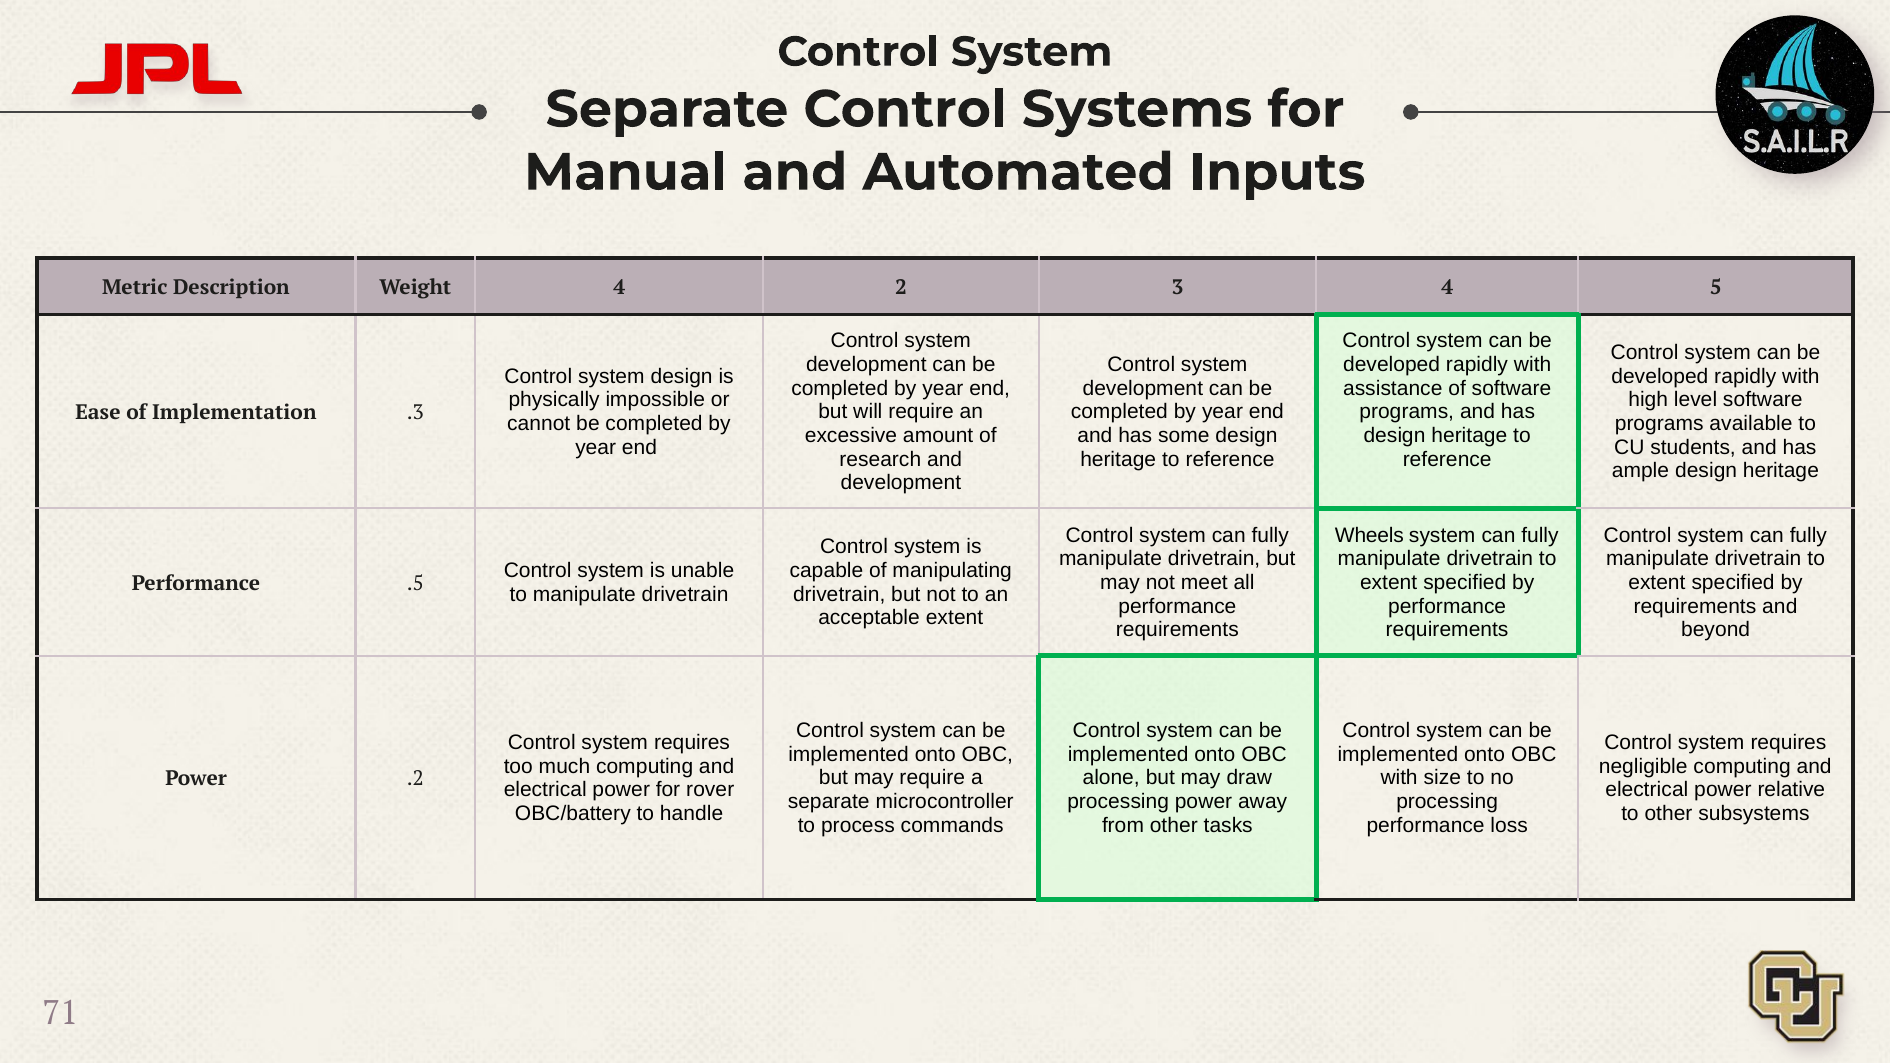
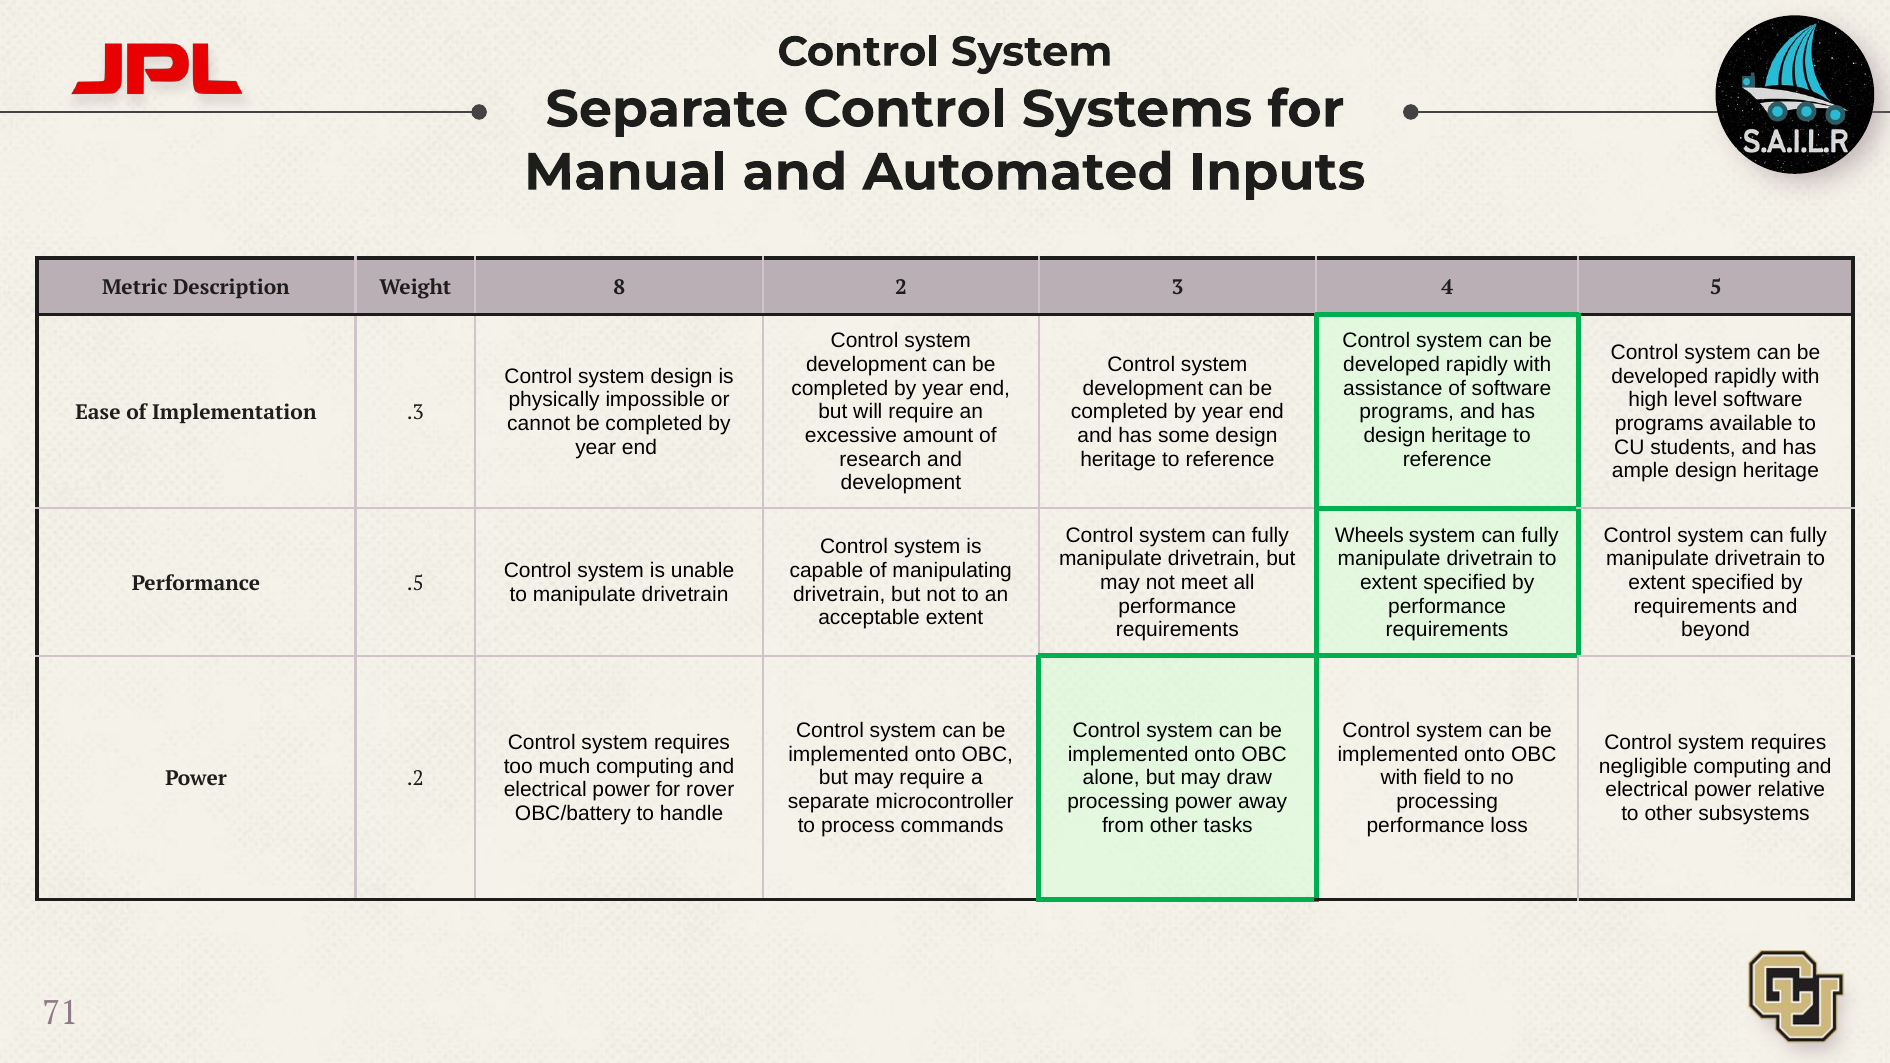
Weight 4: 4 -> 8
size: size -> field
